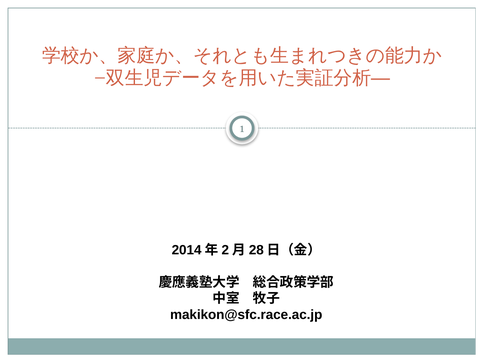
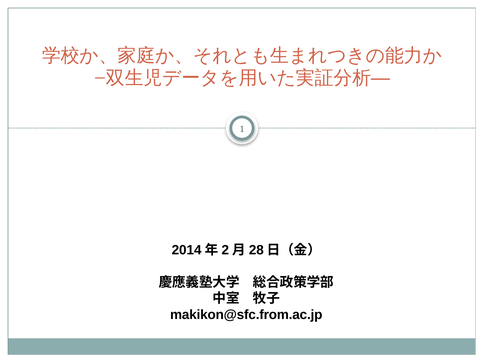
makikon@sfc.race.ac.jp: makikon@sfc.race.ac.jp -> makikon@sfc.from.ac.jp
